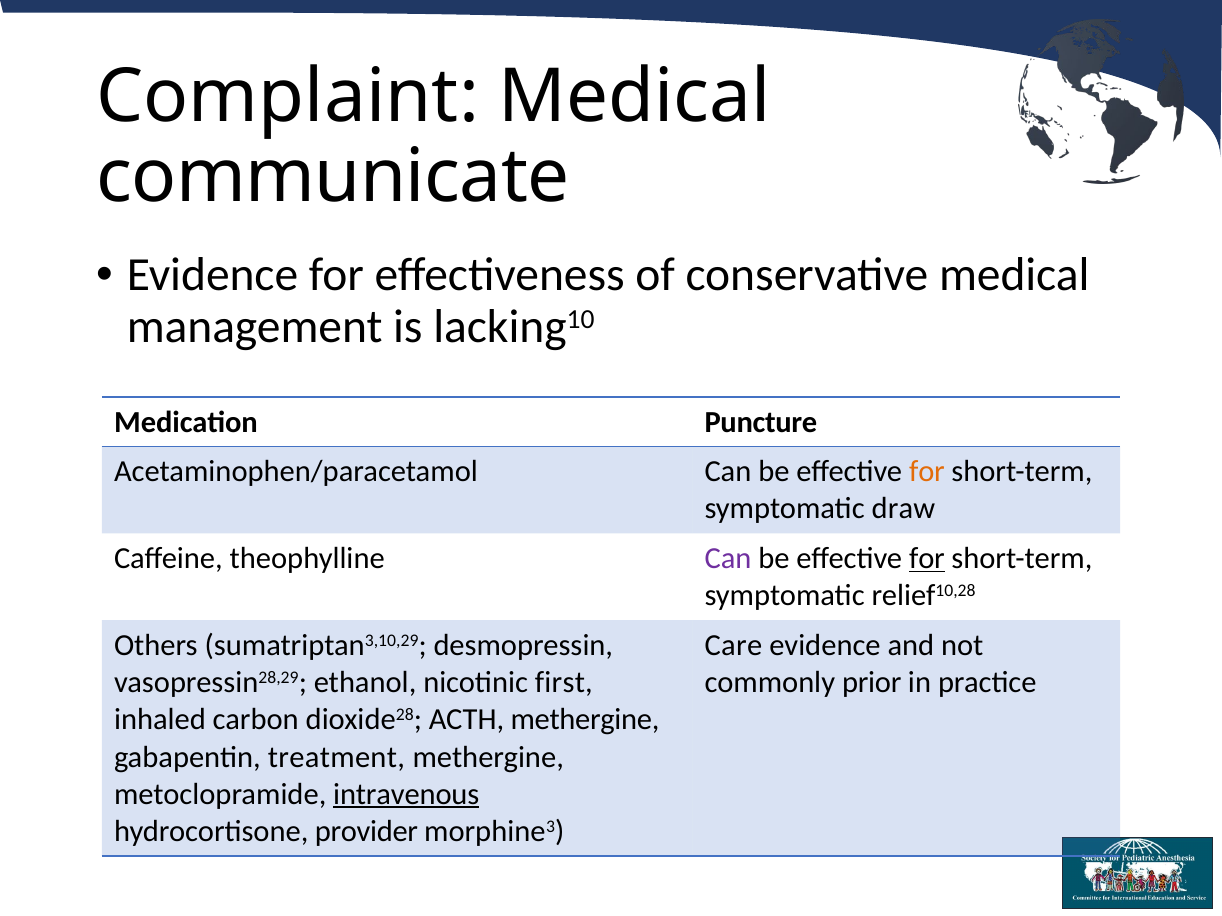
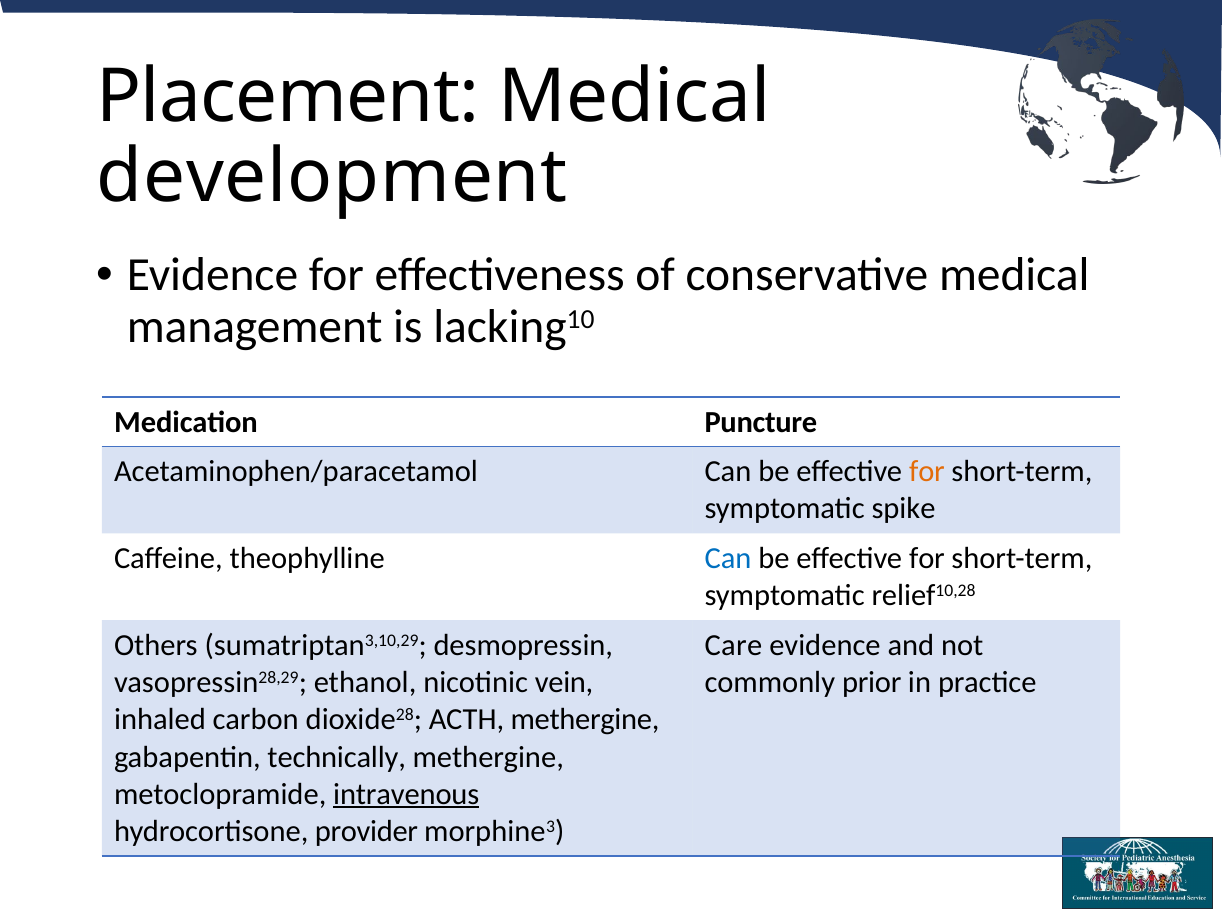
Complaint: Complaint -> Placement
communicate: communicate -> development
draw: draw -> spike
Can at (728, 559) colour: purple -> blue
for at (927, 559) underline: present -> none
first: first -> vein
treatment: treatment -> technically
